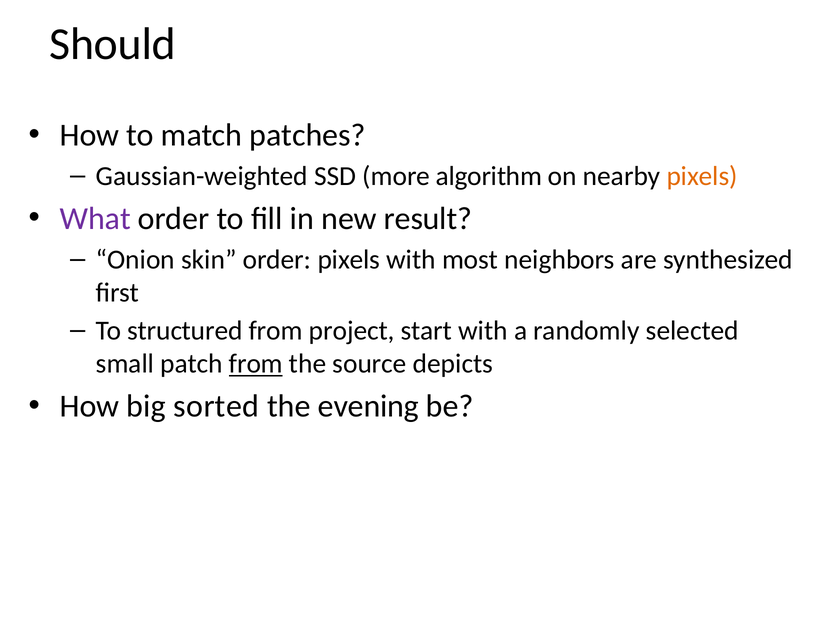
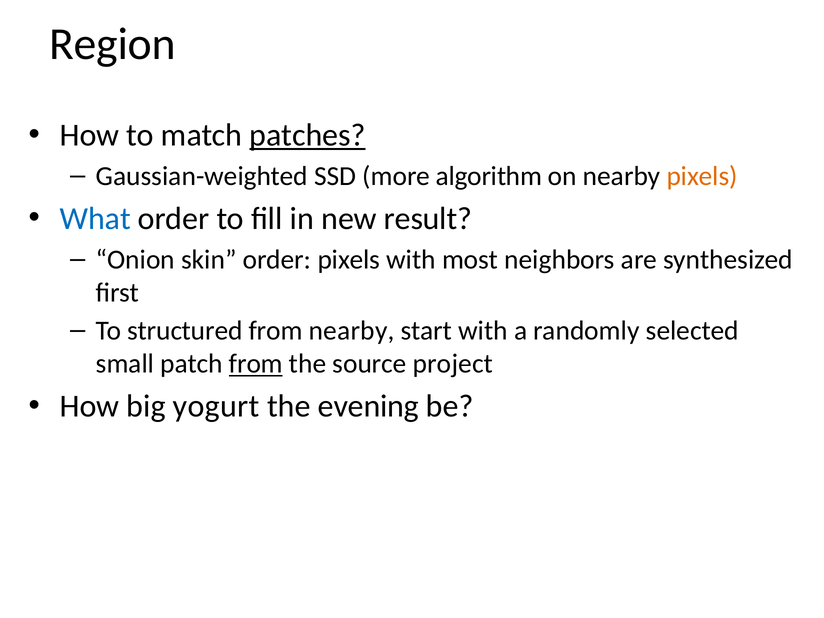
Should: Should -> Region
patches underline: none -> present
What colour: purple -> blue
from project: project -> nearby
depicts: depicts -> project
sorted: sorted -> yogurt
